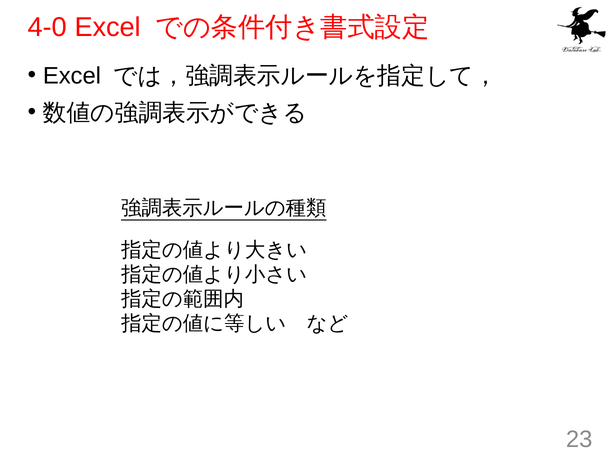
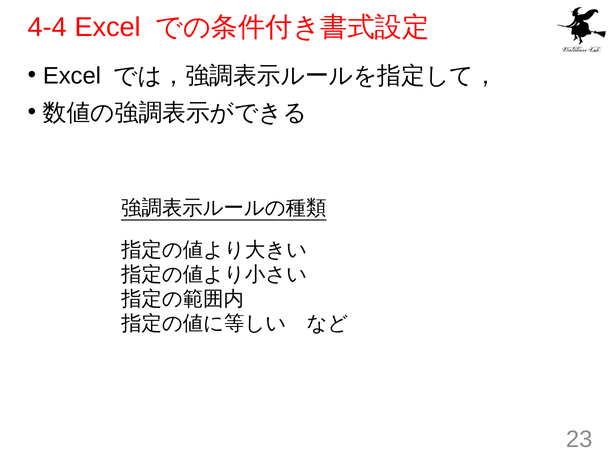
4-0: 4-0 -> 4-4
